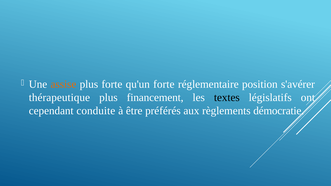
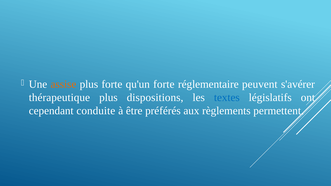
position: position -> peuvent
financement: financement -> dispositions
textes colour: black -> blue
démocratie: démocratie -> permettent
